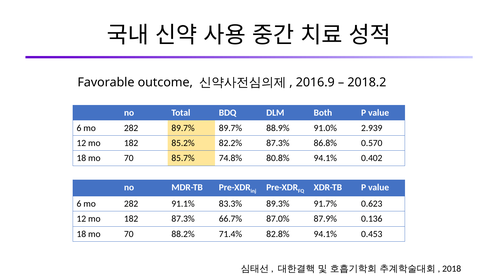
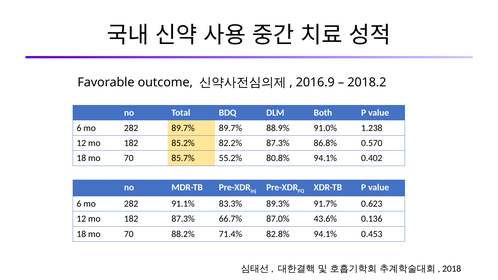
2.939: 2.939 -> 1.238
74.8%: 74.8% -> 55.2%
87.9%: 87.9% -> 43.6%
